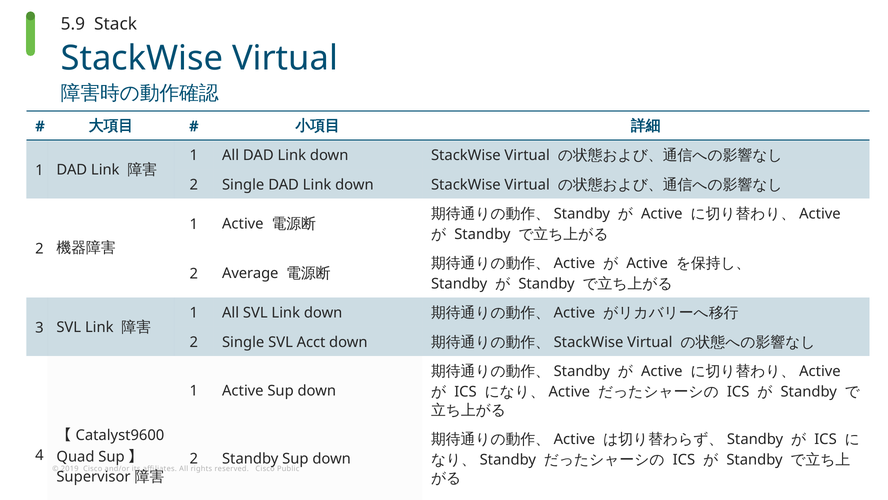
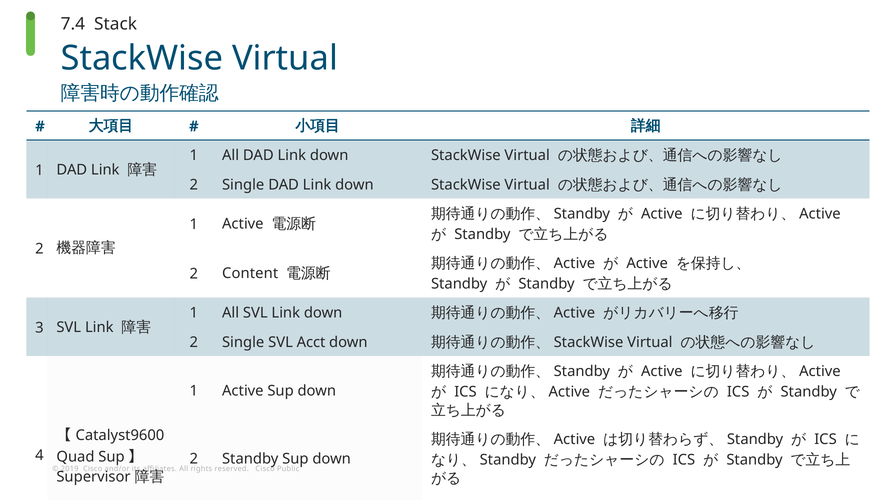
5.9: 5.9 -> 7.4
Average: Average -> Content
